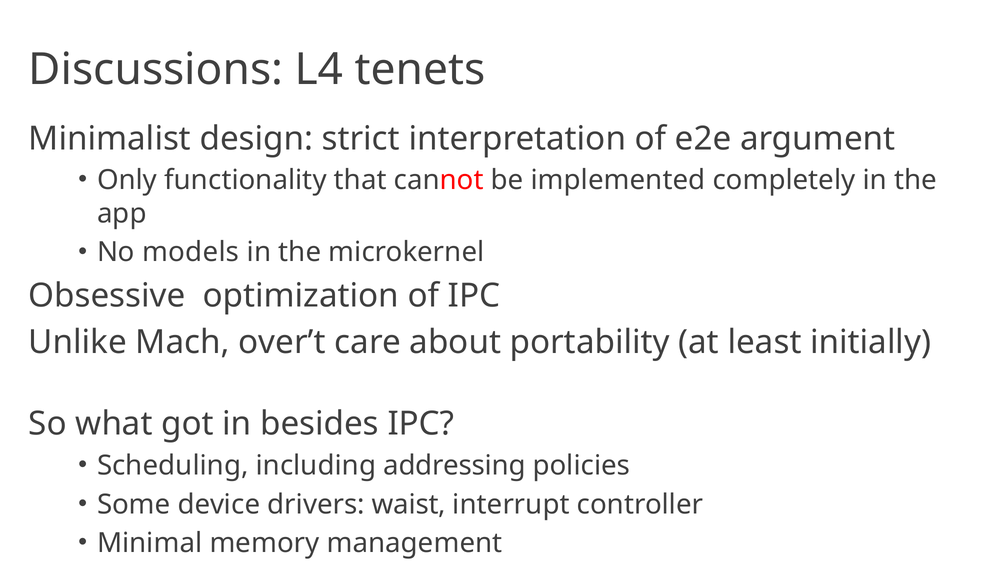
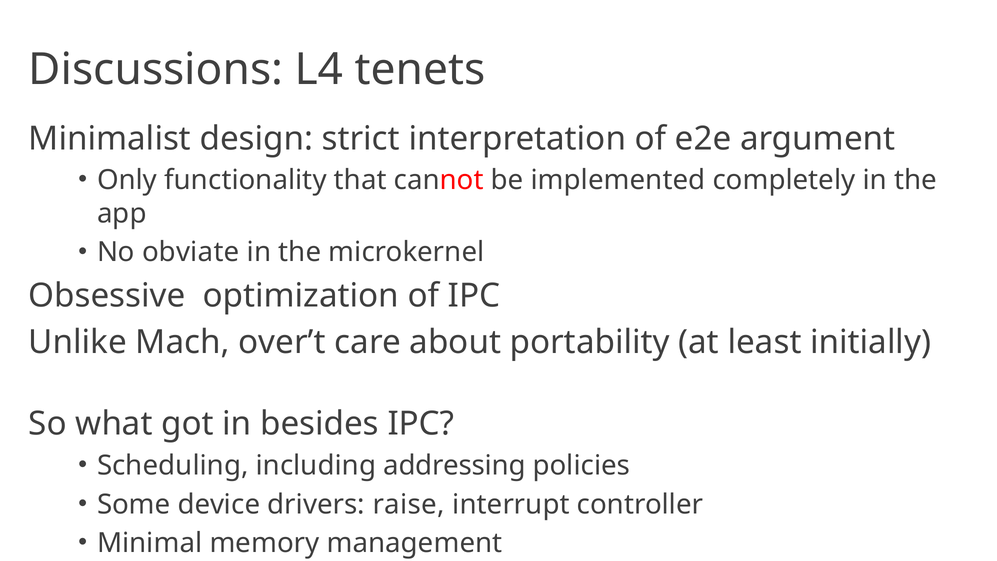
models: models -> obviate
waist: waist -> raise
